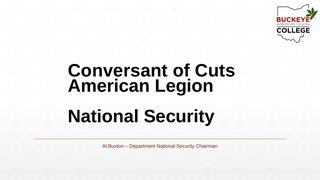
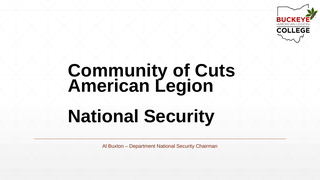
Conversant: Conversant -> Community
